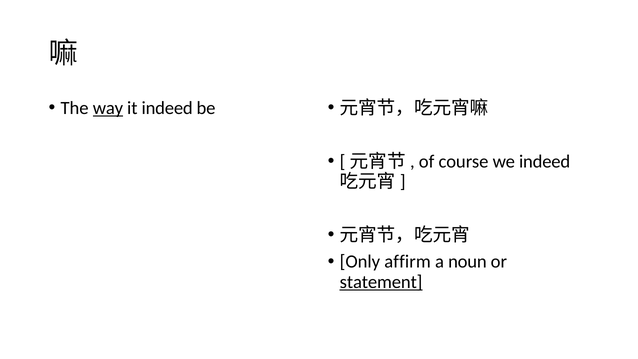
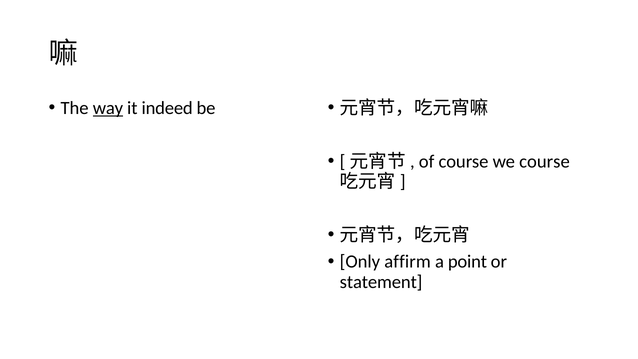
we indeed: indeed -> course
noun: noun -> point
statement underline: present -> none
